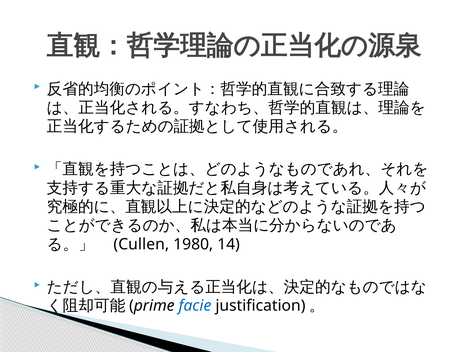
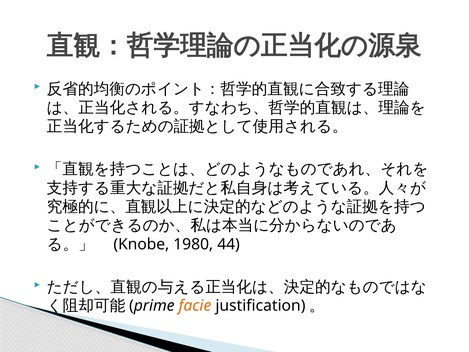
Cullen: Cullen -> Knobe
14: 14 -> 44
facie colour: blue -> orange
